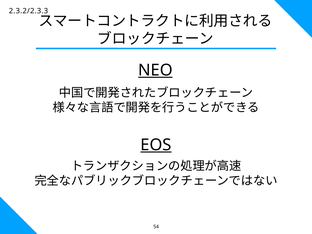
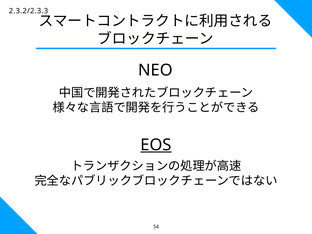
NEO underline: present -> none
